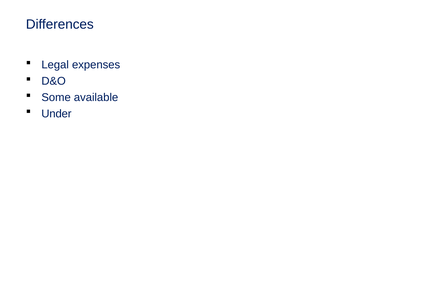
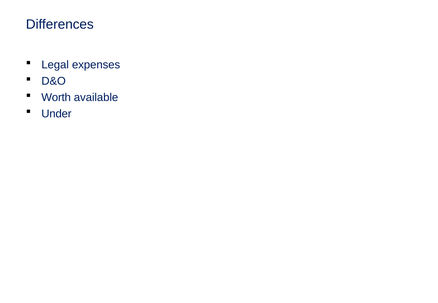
Some: Some -> Worth
